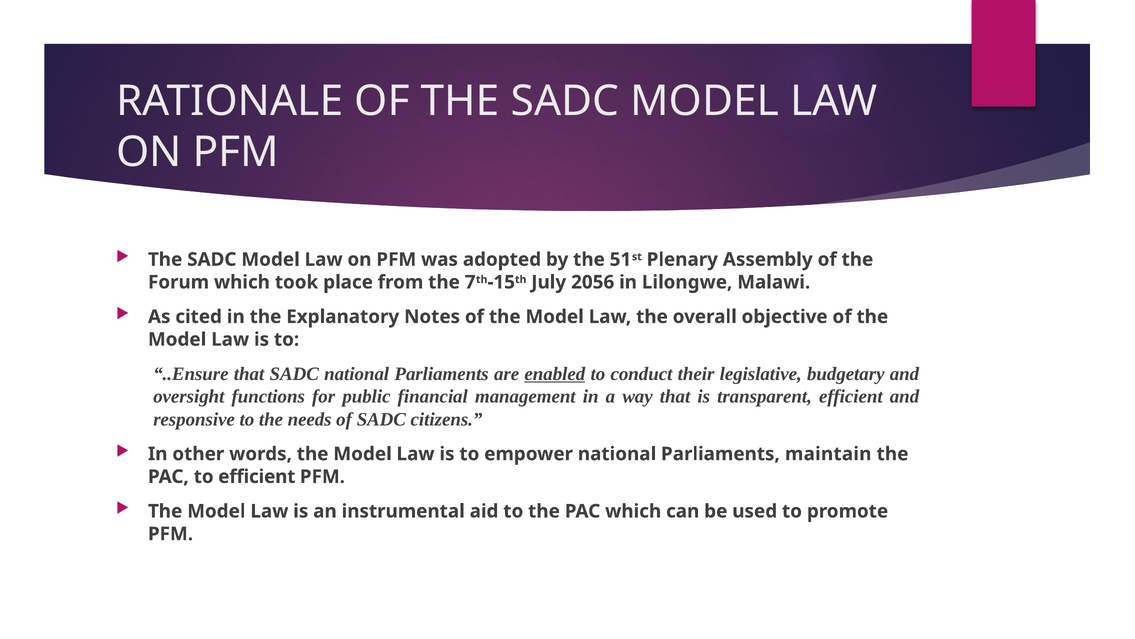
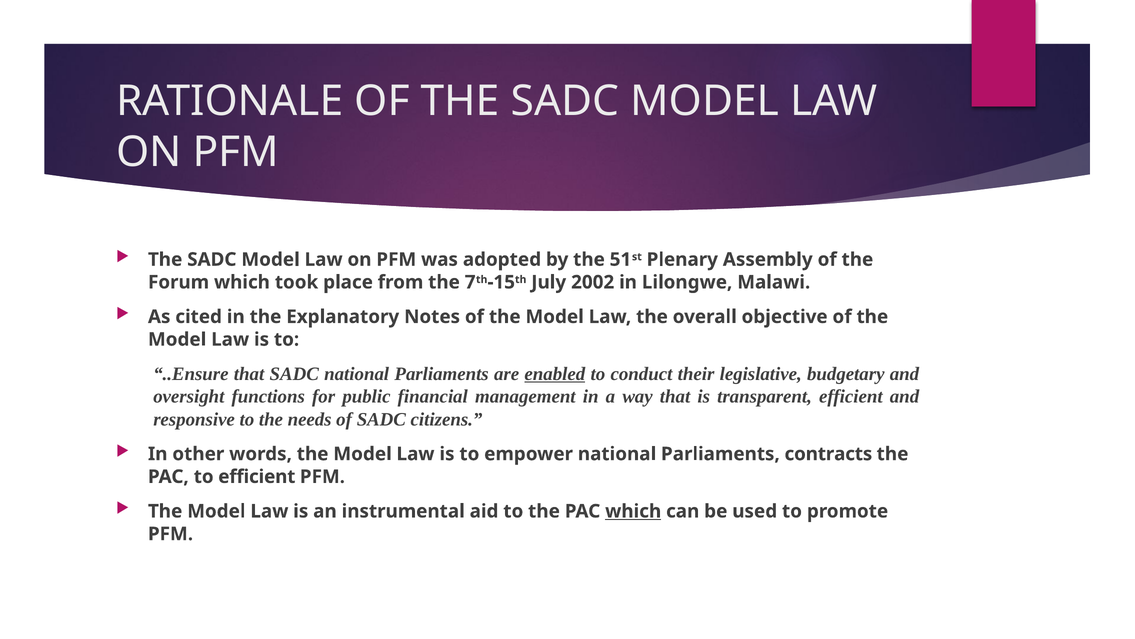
2056: 2056 -> 2002
maintain: maintain -> contracts
which at (633, 511) underline: none -> present
